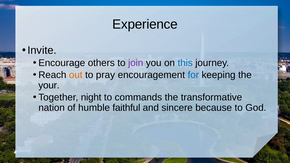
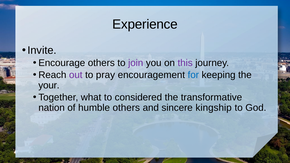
this colour: blue -> purple
out colour: orange -> purple
night: night -> what
commands: commands -> considered
humble faithful: faithful -> others
because: because -> kingship
